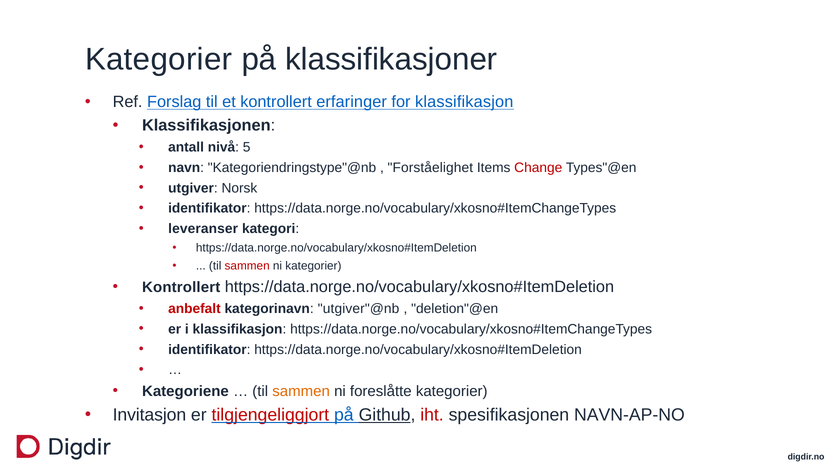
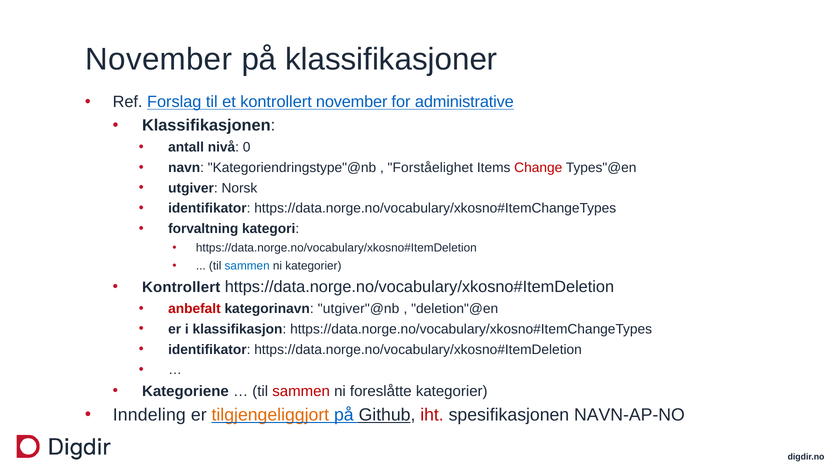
Kategorier at (159, 60): Kategorier -> November
kontrollert erfaringer: erfaringer -> november
for klassifikasjon: klassifikasjon -> administrative
5: 5 -> 0
leveranser: leveranser -> forvaltning
sammen at (247, 266) colour: red -> blue
sammen at (301, 391) colour: orange -> red
Invitasjon: Invitasjon -> Inndeling
tilgjengeliggjort colour: red -> orange
